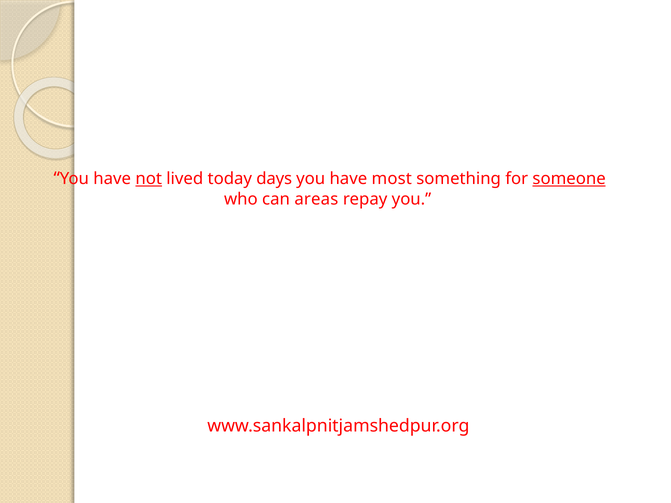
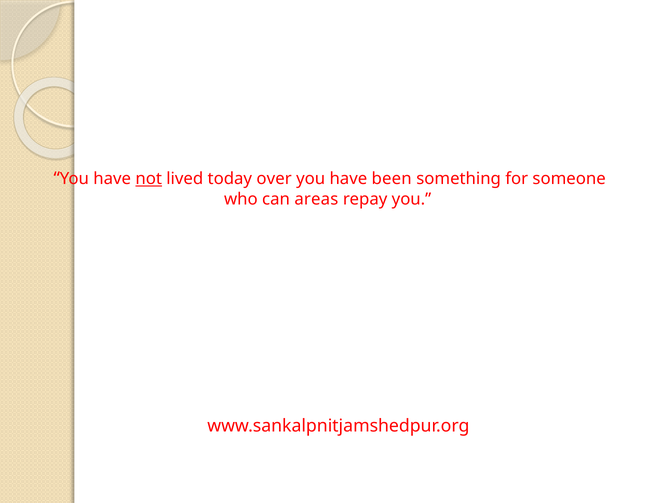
days: days -> over
most: most -> been
someone underline: present -> none
